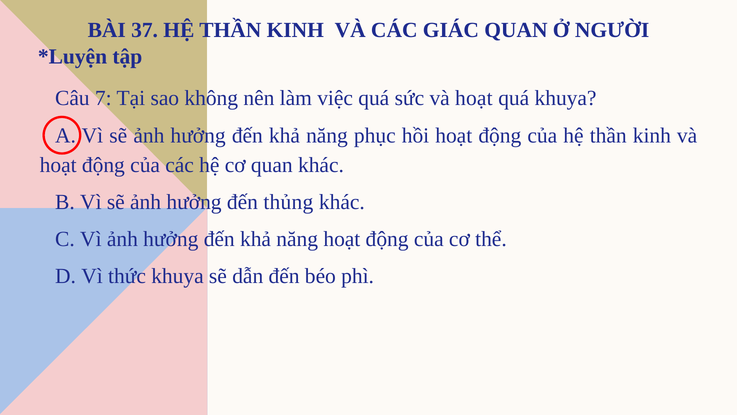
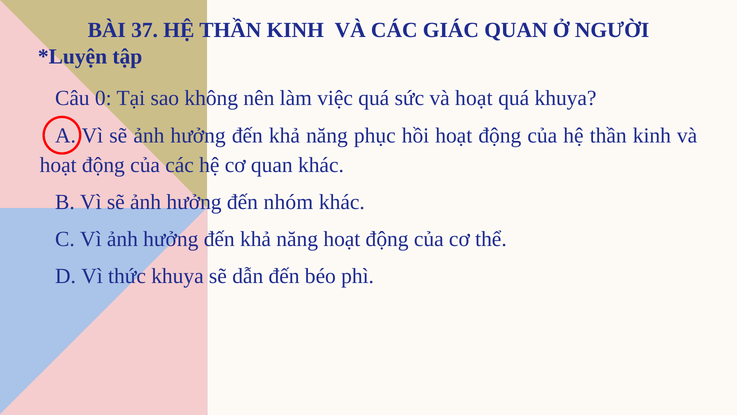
7: 7 -> 0
thủng: thủng -> nhóm
